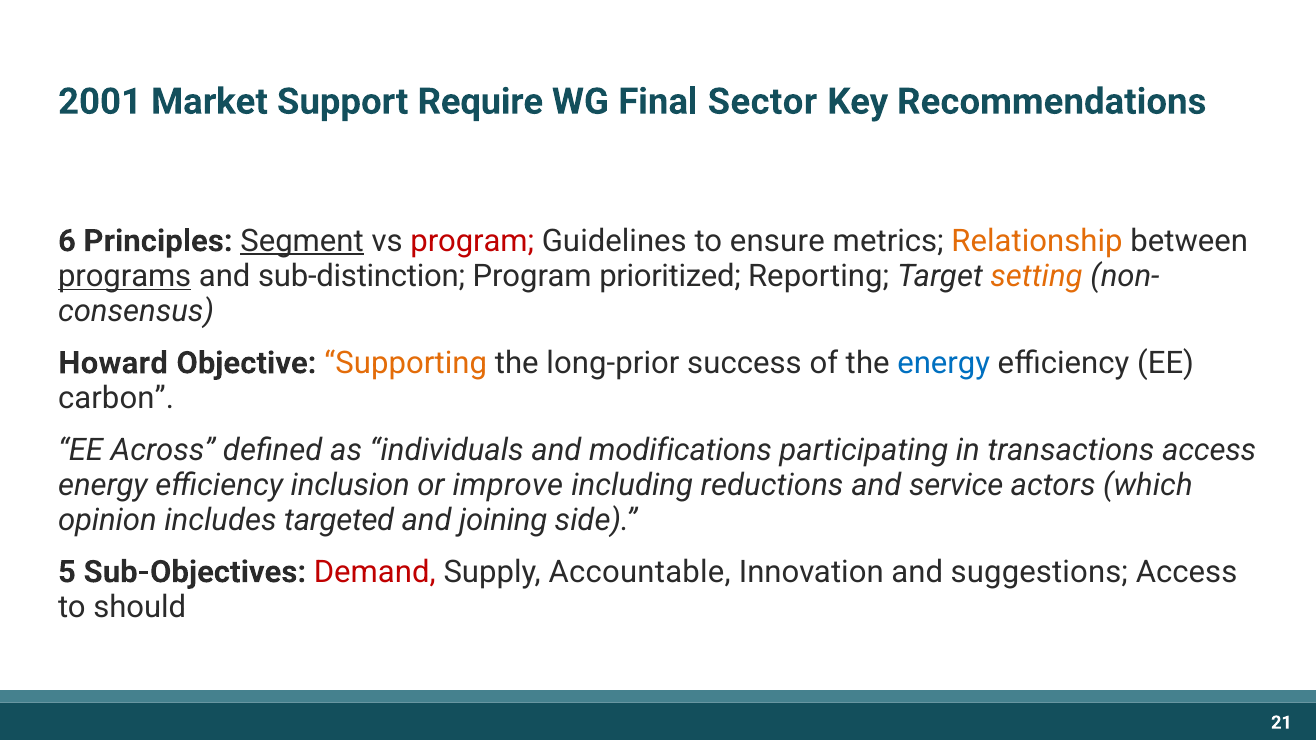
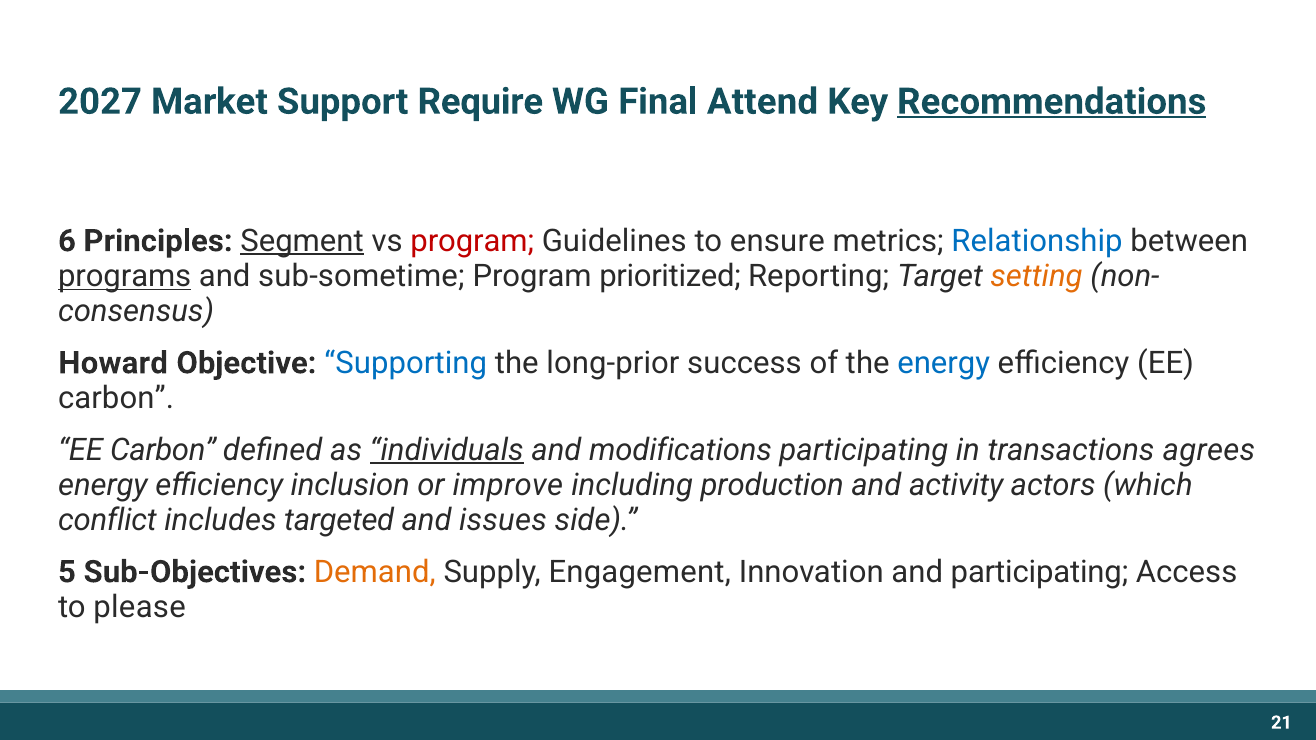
2001: 2001 -> 2027
Sector: Sector -> Attend
Recommendations underline: none -> present
Relationship colour: orange -> blue
sub-distinction: sub-distinction -> sub-sometime
Supporting colour: orange -> blue
Across at (163, 450): Across -> Carbon
individuals underline: none -> present
transactions access: access -> agrees
reductions: reductions -> production
service: service -> activity
opinion: opinion -> conflict
joining: joining -> issues
Demand colour: red -> orange
Accountable: Accountable -> Engagement
and suggestions: suggestions -> participating
should: should -> please
